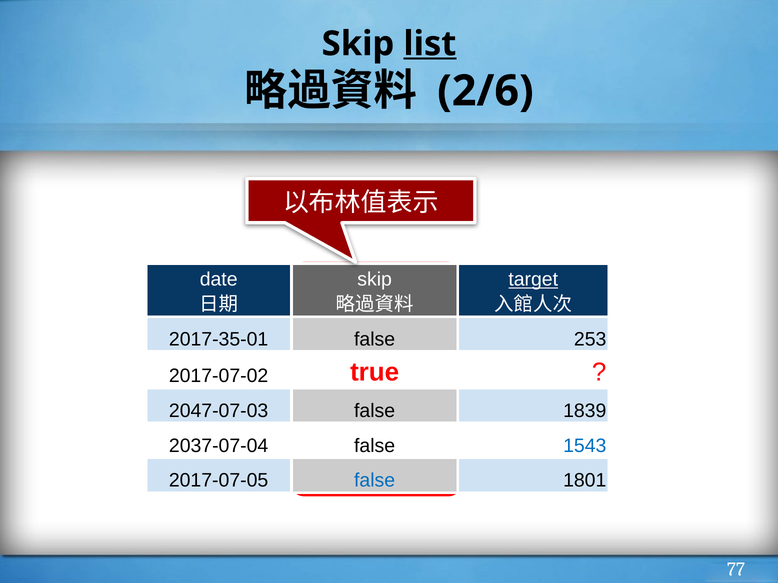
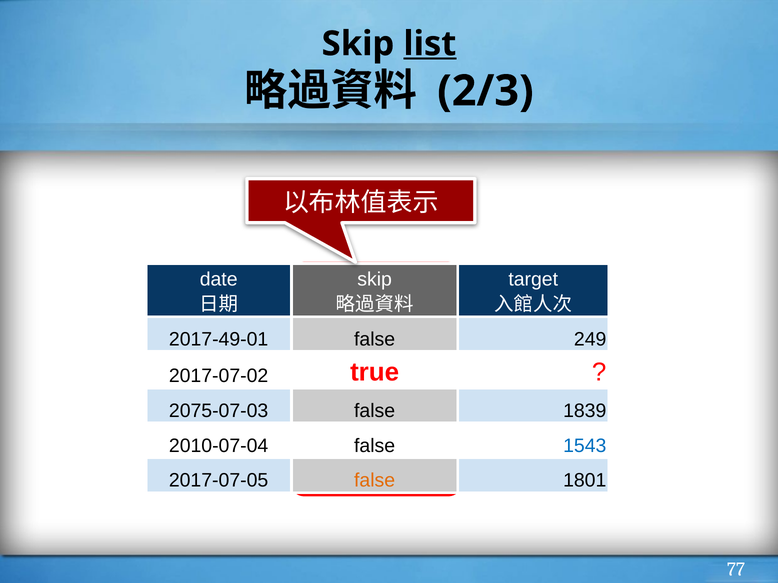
2/6: 2/6 -> 2/3
target underline: present -> none
2017-35-01: 2017-35-01 -> 2017-49-01
253: 253 -> 249
2047-07-03: 2047-07-03 -> 2075-07-03
2037-07-04: 2037-07-04 -> 2010-07-04
false at (375, 481) colour: blue -> orange
